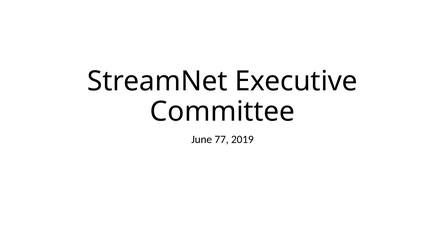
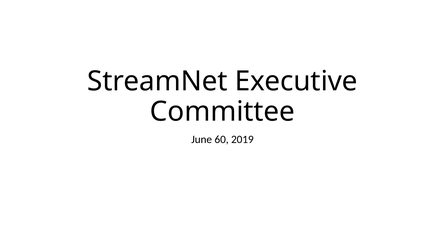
77: 77 -> 60
